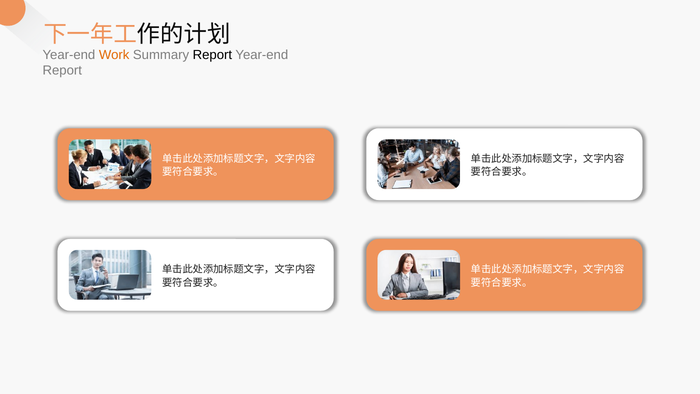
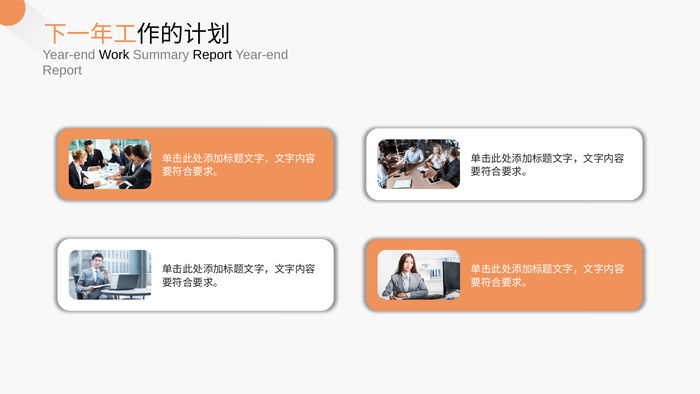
Work colour: orange -> black
